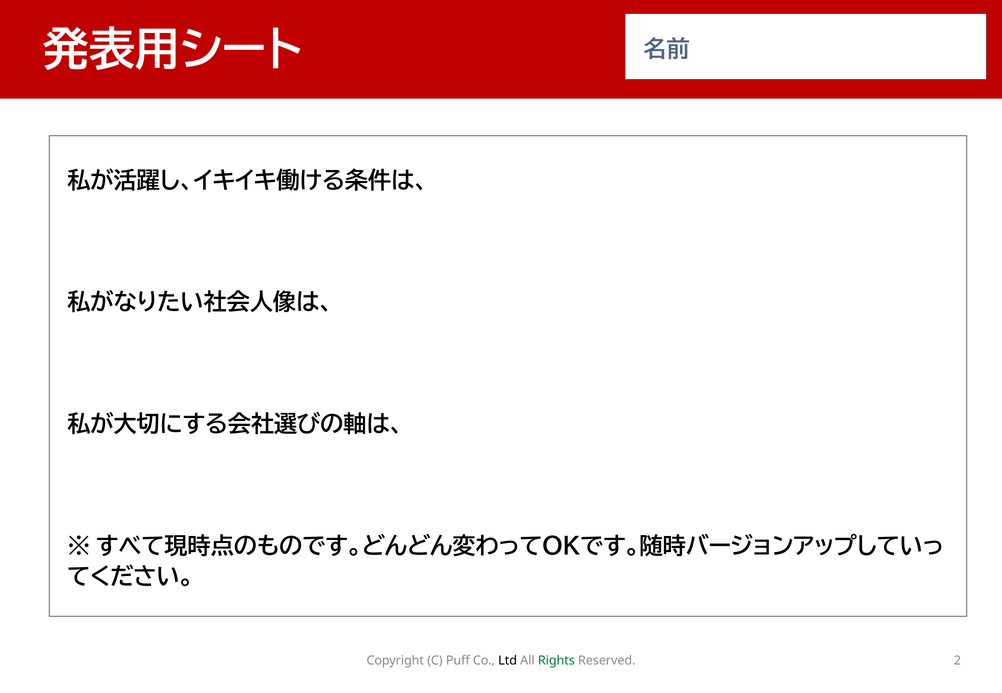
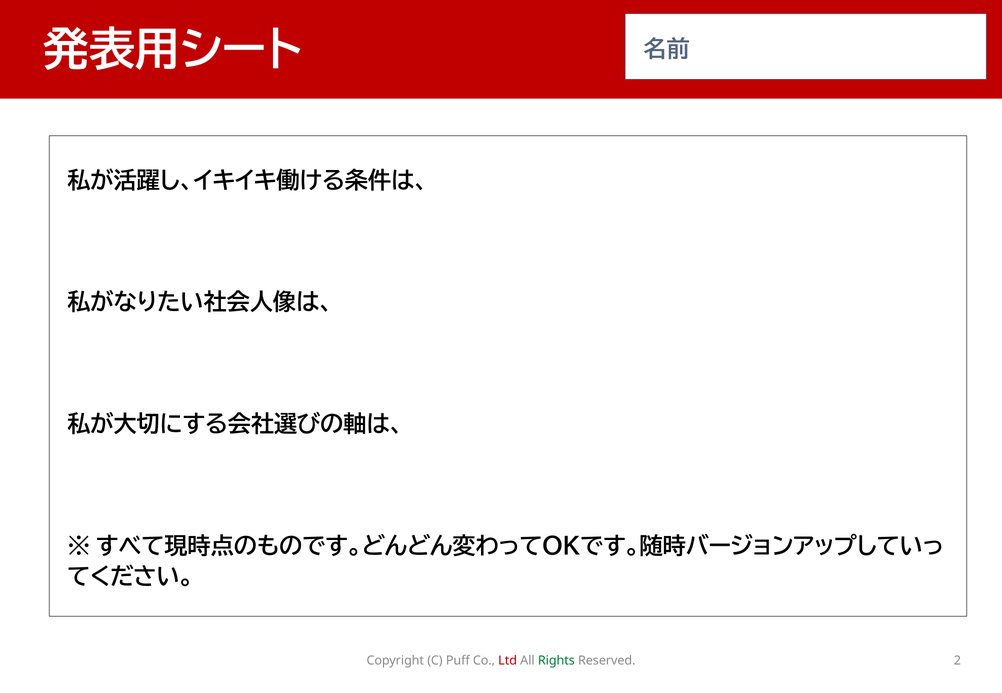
Ltd colour: black -> red
